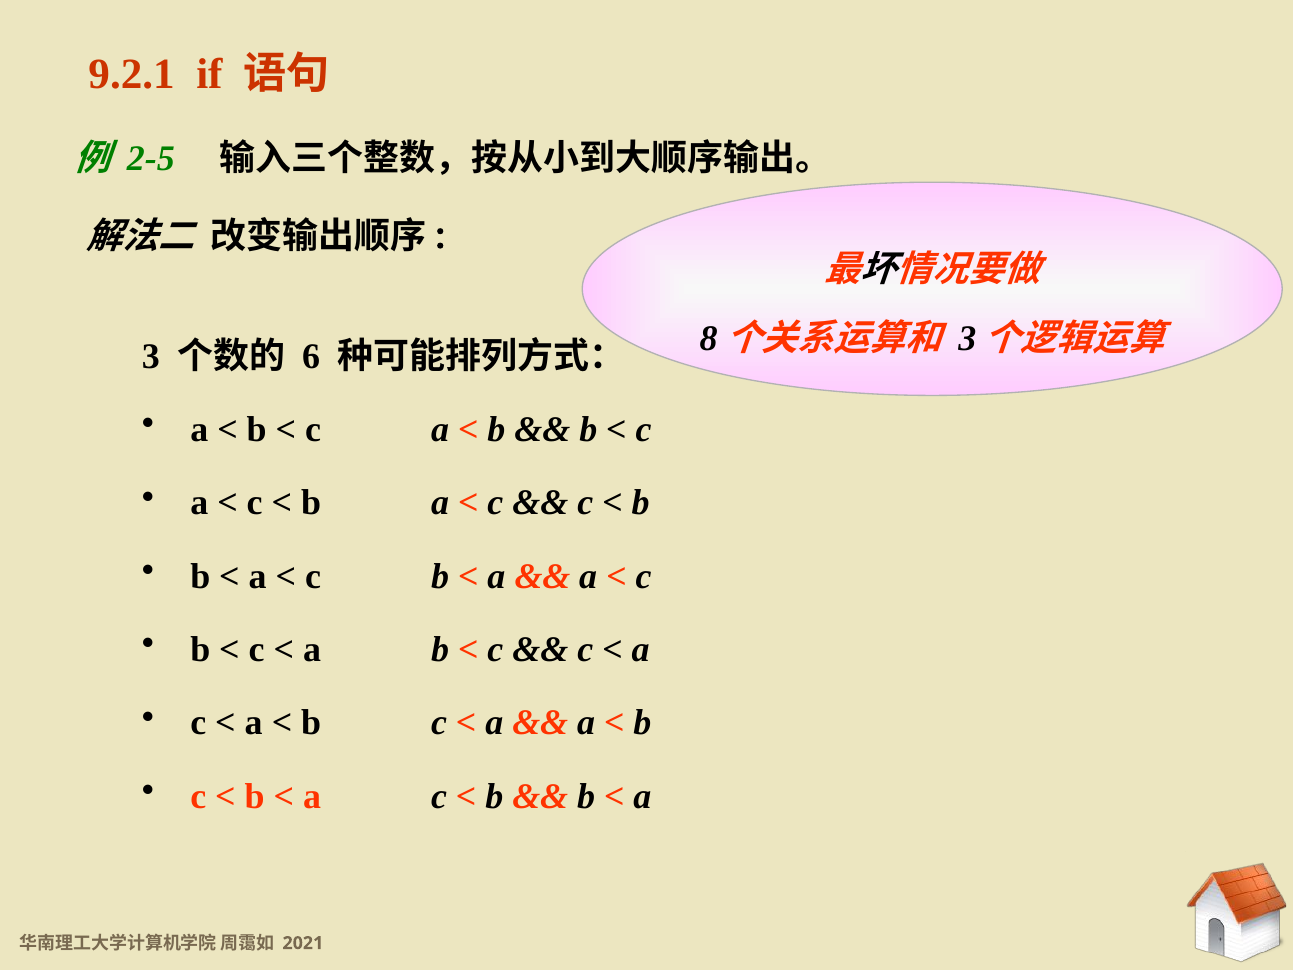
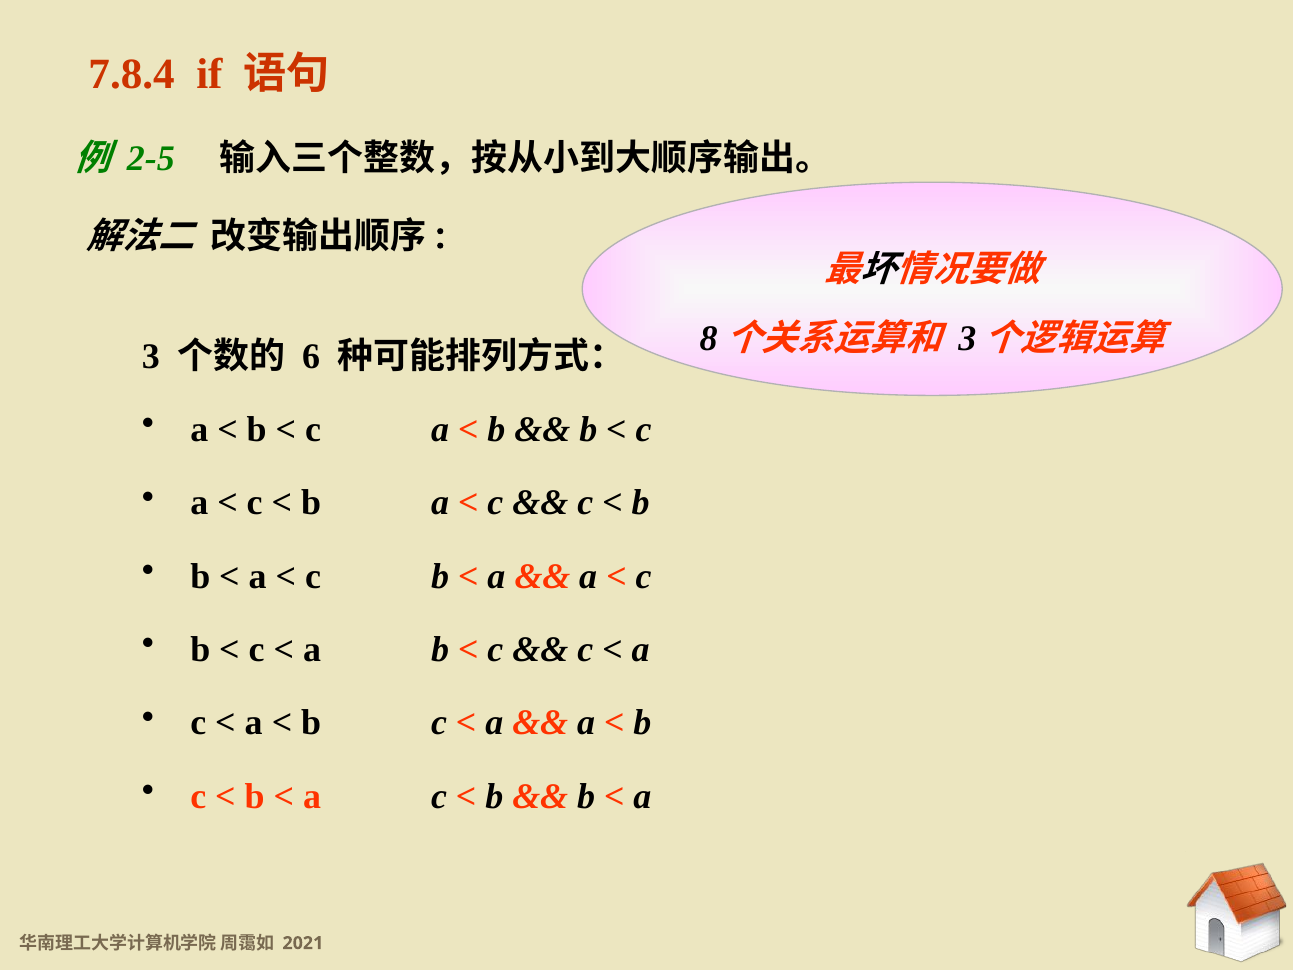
9.2.1: 9.2.1 -> 7.8.4
